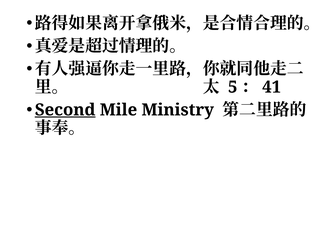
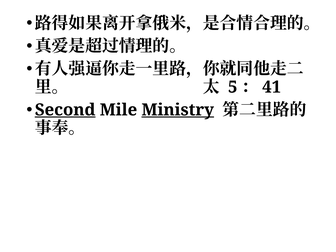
Ministry underline: none -> present
